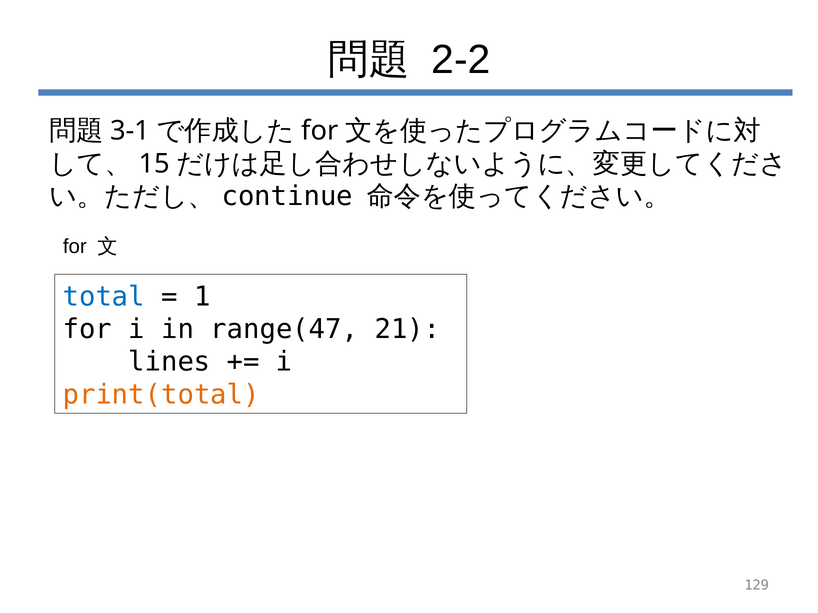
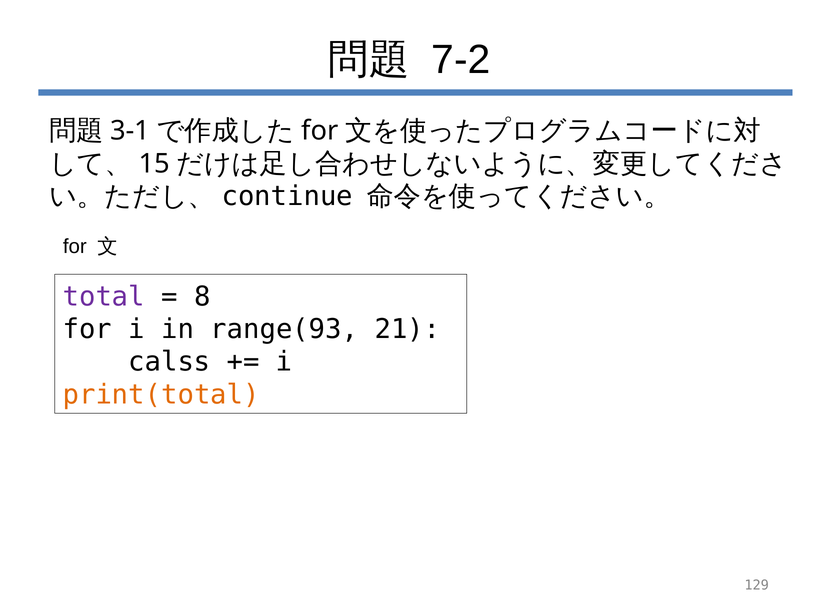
2-2: 2-2 -> 7-2
total colour: blue -> purple
1: 1 -> 8
range(47: range(47 -> range(93
lines: lines -> calss
